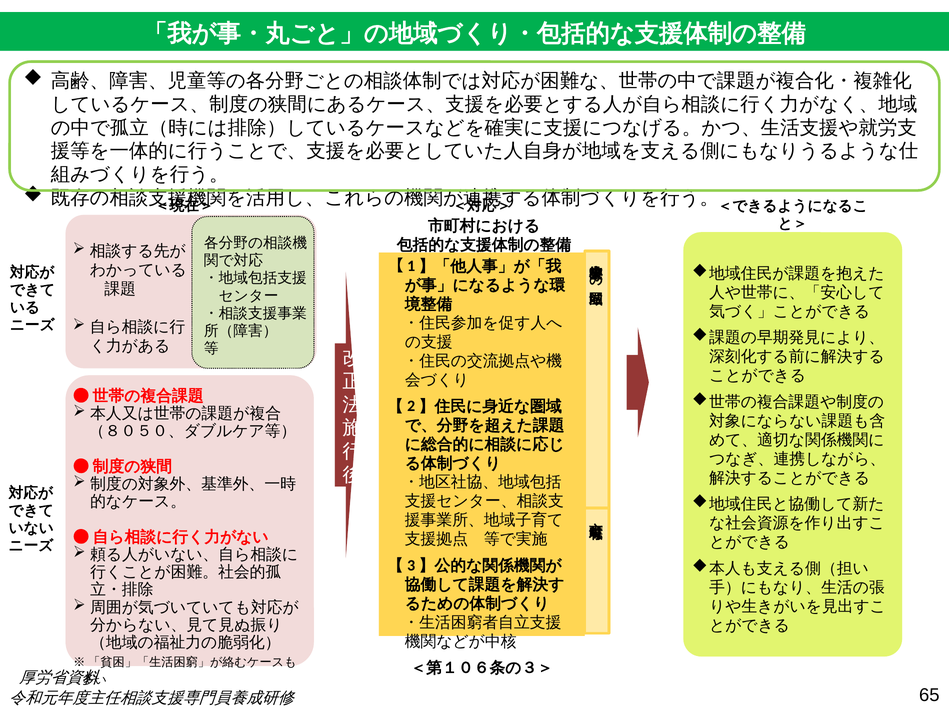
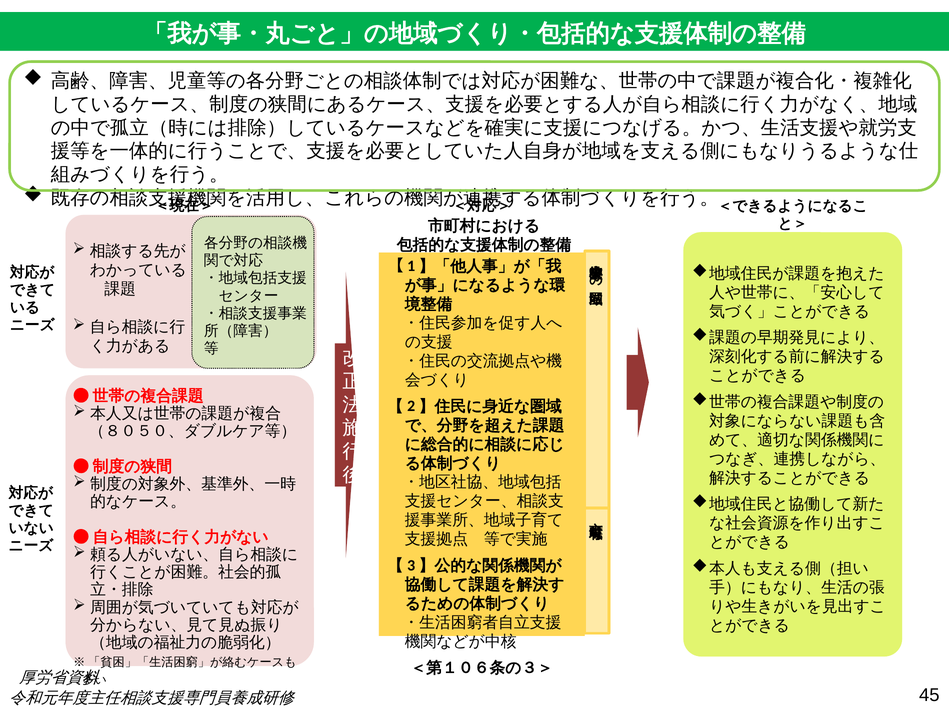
65: 65 -> 45
